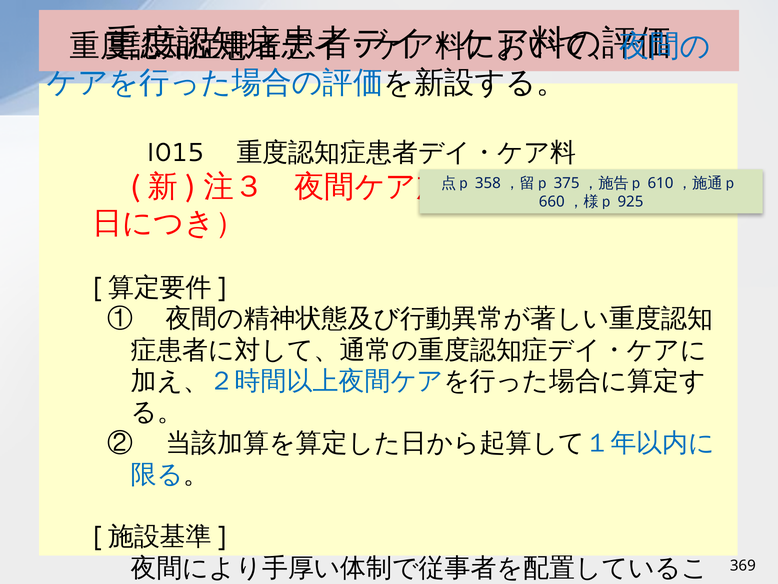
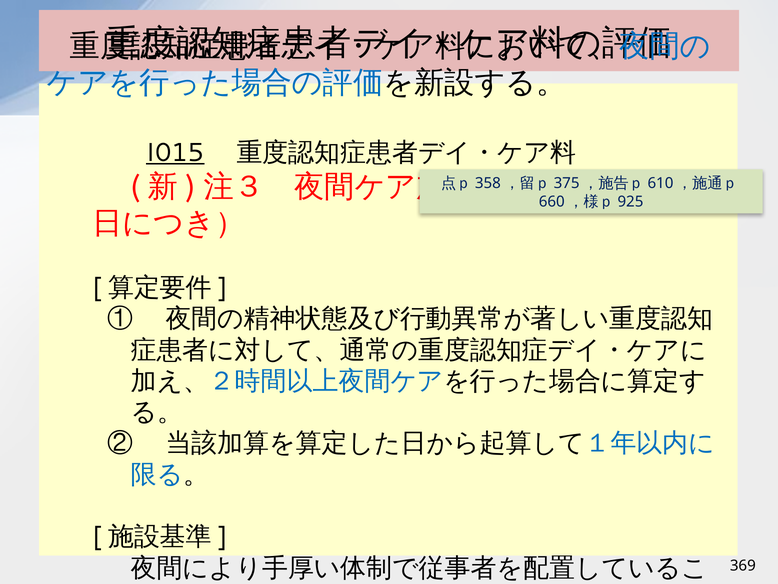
I015 underline: none -> present
